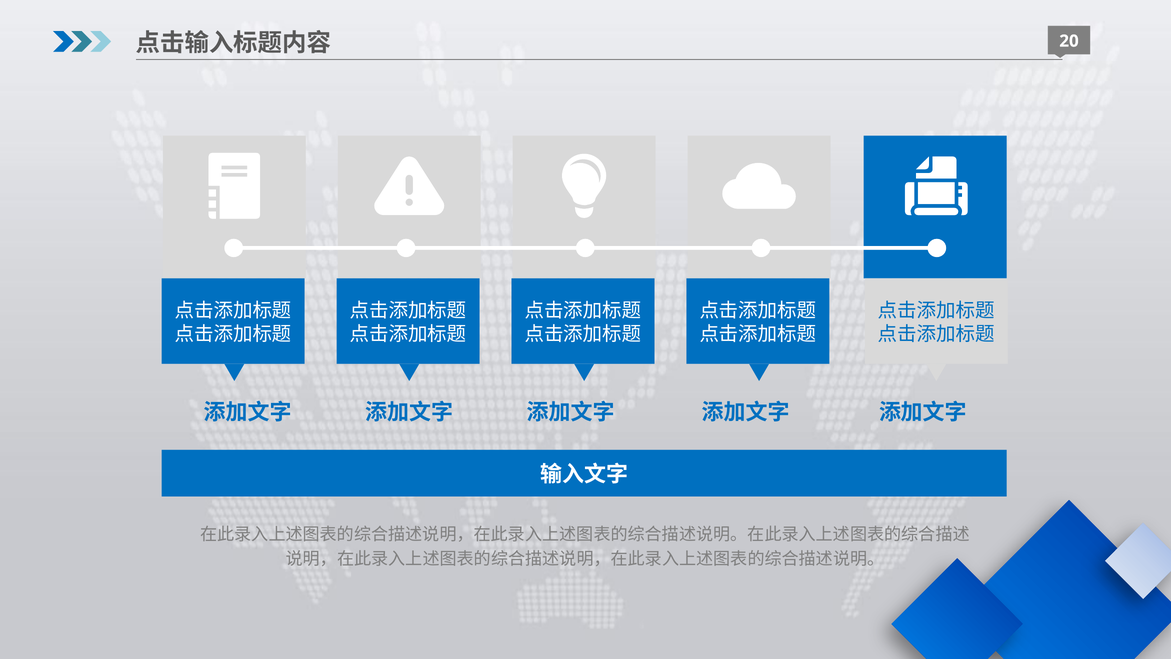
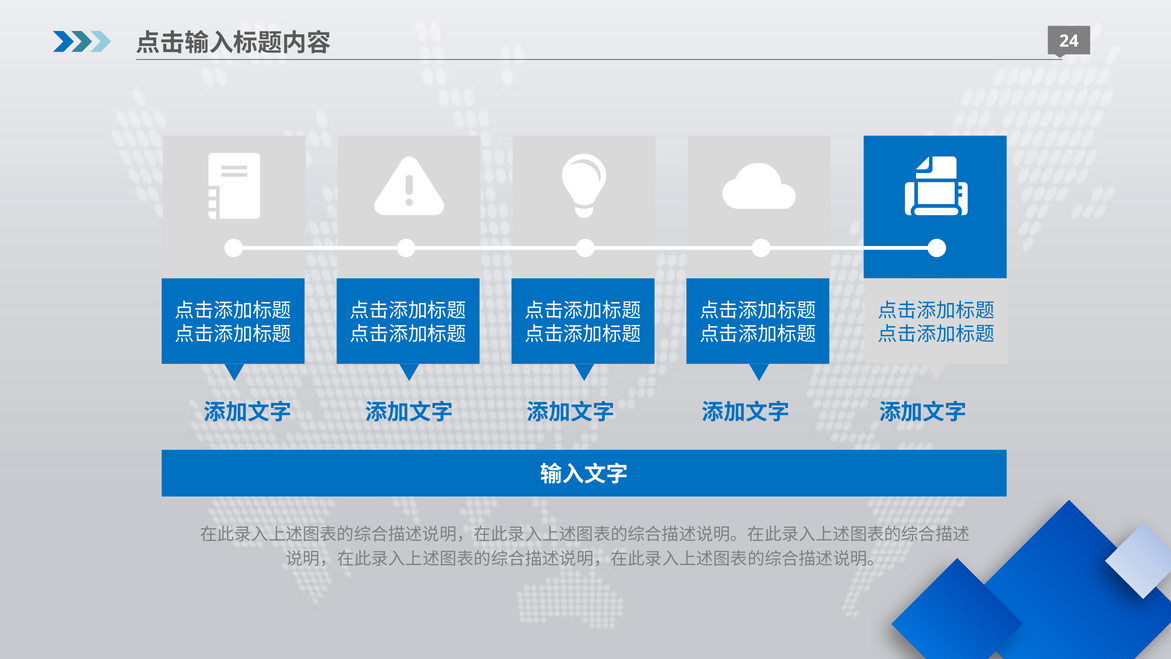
20: 20 -> 24
